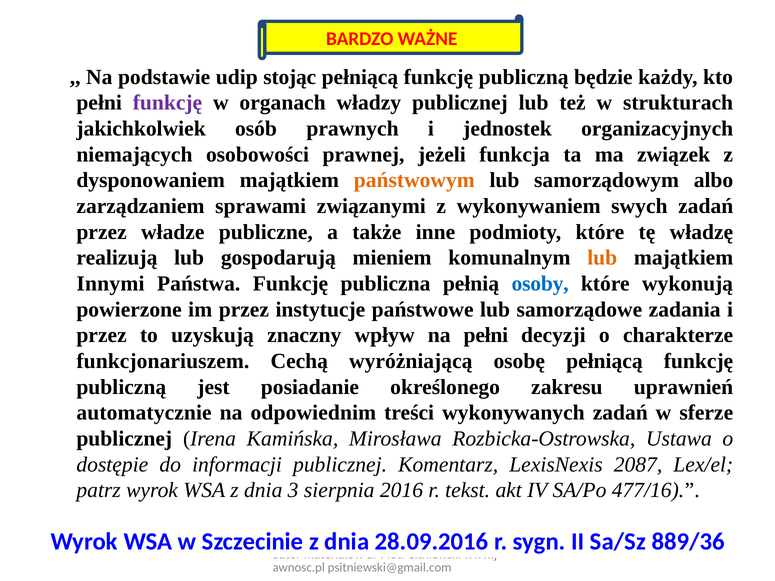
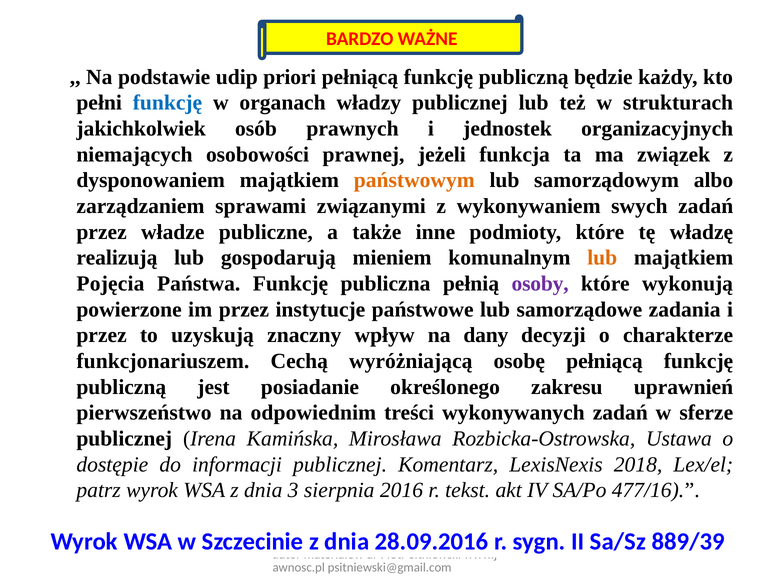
stojąc: stojąc -> priori
funkcję at (167, 103) colour: purple -> blue
Innymi: Innymi -> Pojęcia
osoby colour: blue -> purple
na pełni: pełni -> dany
automatycznie: automatycznie -> pierwszeństwo
2087: 2087 -> 2018
889/36: 889/36 -> 889/39
